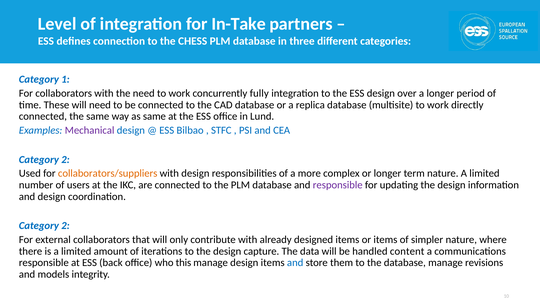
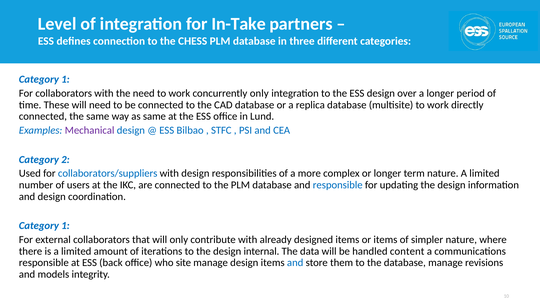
concurrently fully: fully -> only
collaborators/suppliers colour: orange -> blue
responsible at (338, 185) colour: purple -> blue
2 at (65, 226): 2 -> 1
capture: capture -> internal
this: this -> site
